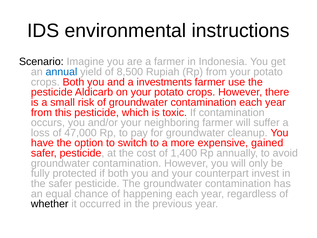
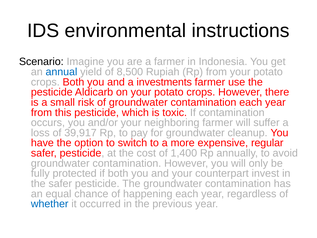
47,000: 47,000 -> 39,917
gained: gained -> regular
whether colour: black -> blue
